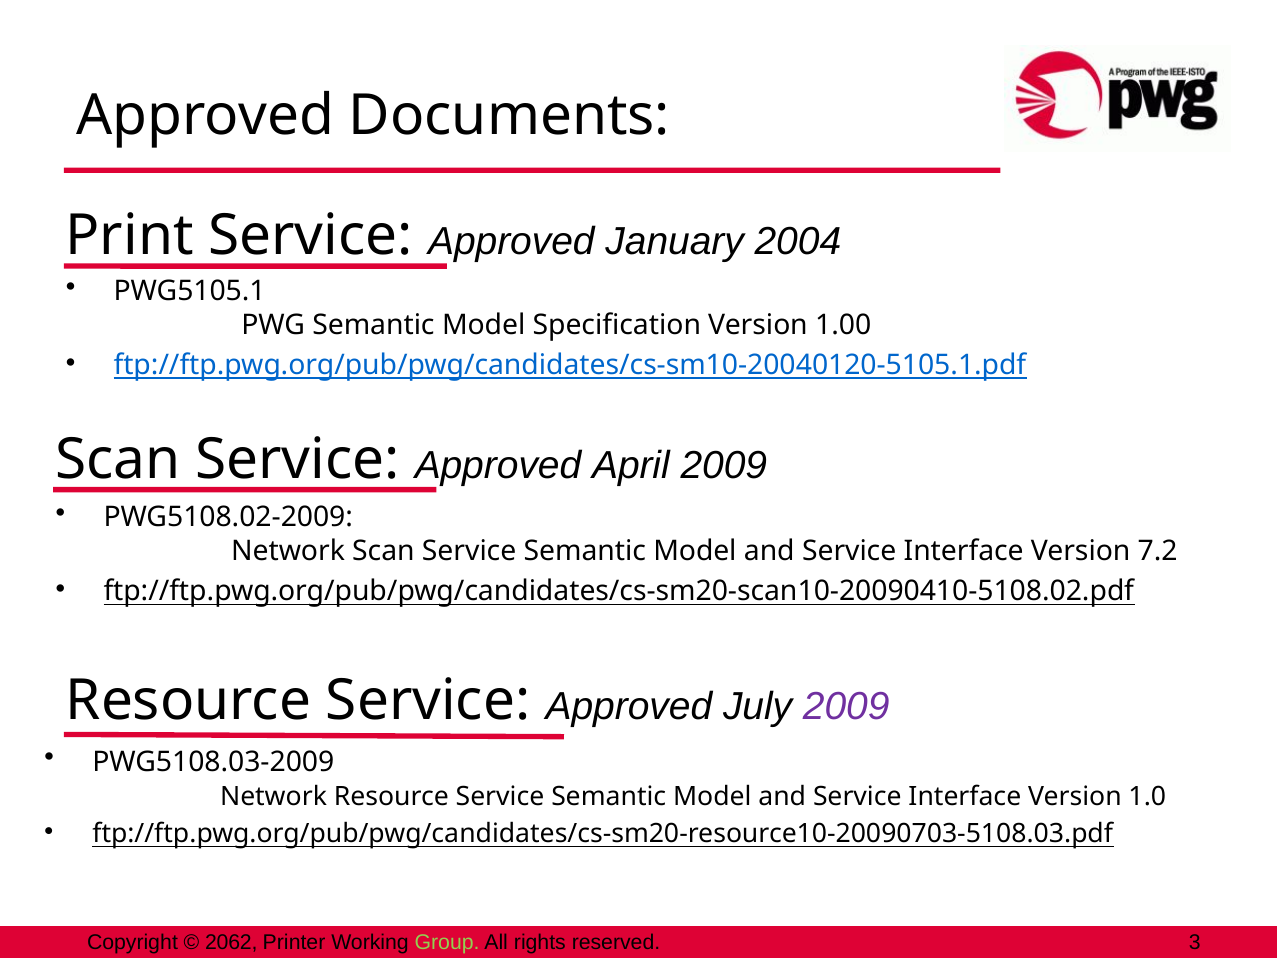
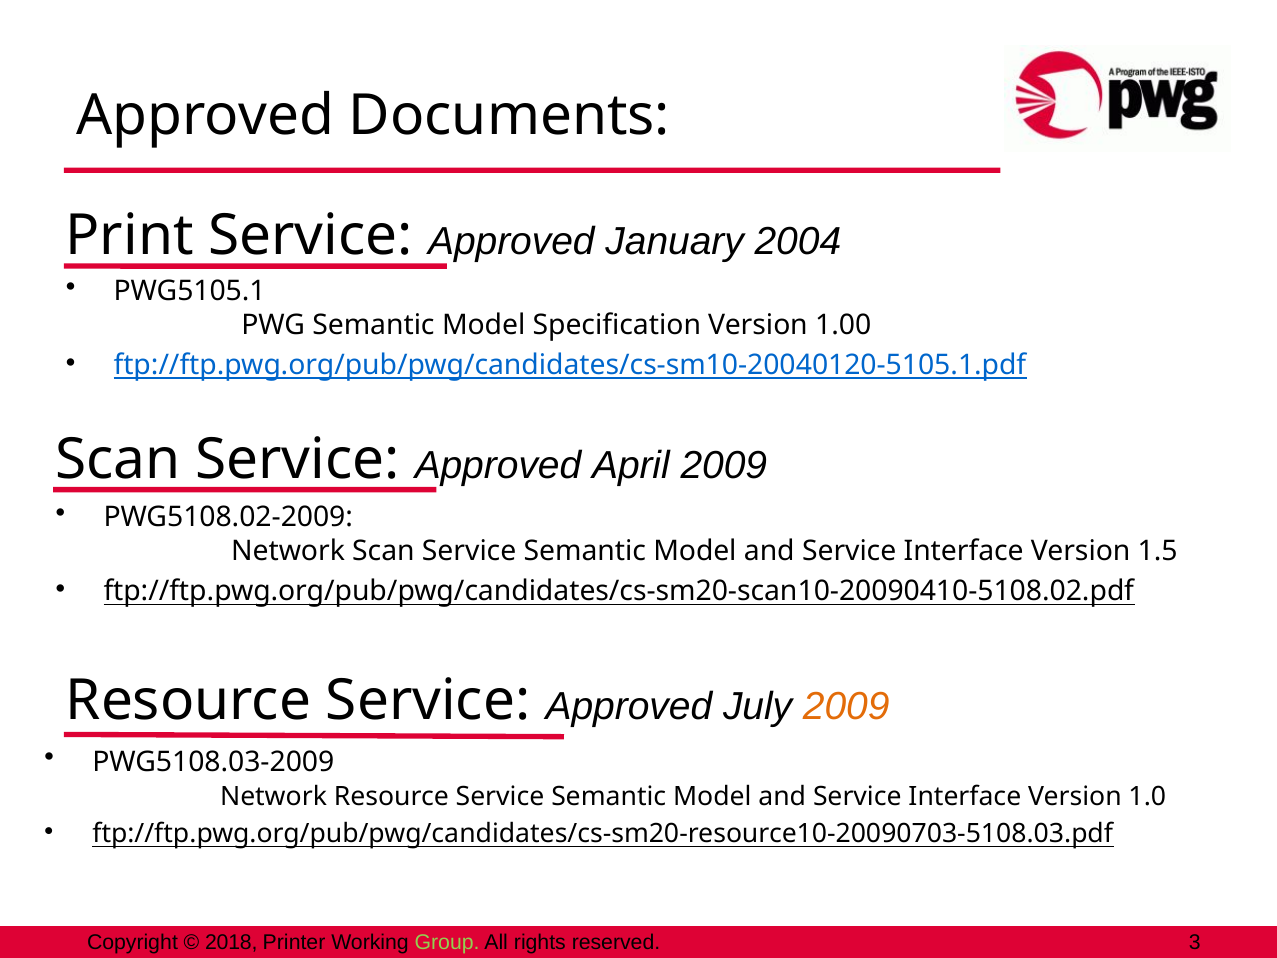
7.2: 7.2 -> 1.5
2009 at (846, 707) colour: purple -> orange
2062: 2062 -> 2018
